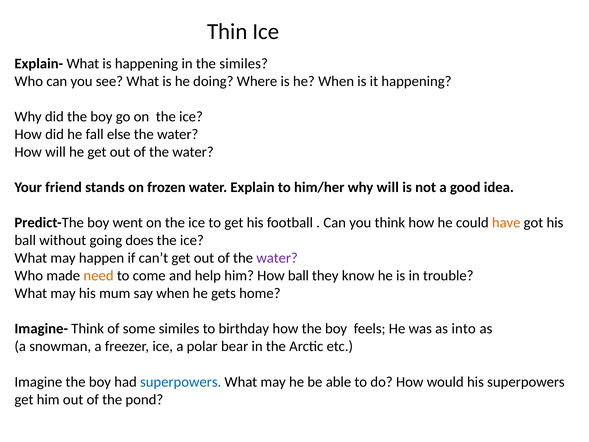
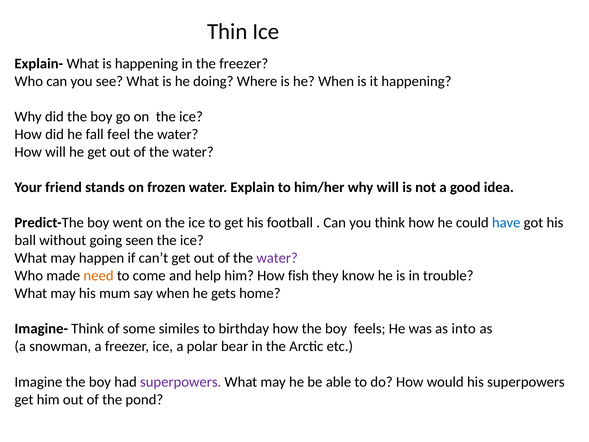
the similes: similes -> freezer
else: else -> feel
have colour: orange -> blue
does: does -> seen
How ball: ball -> fish
superpowers at (181, 382) colour: blue -> purple
